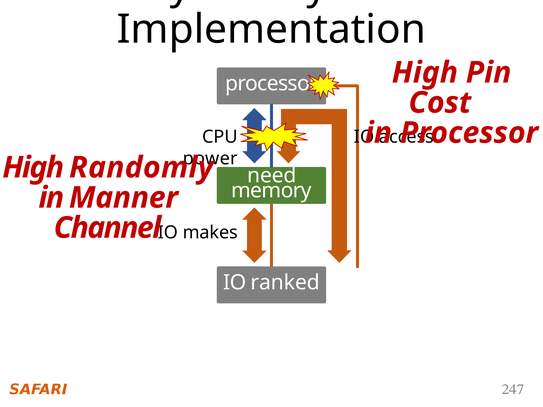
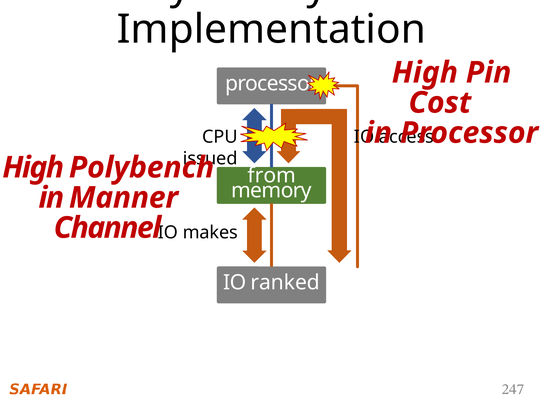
power: power -> issued
Randomly: Randomly -> Polybench
need: need -> from
